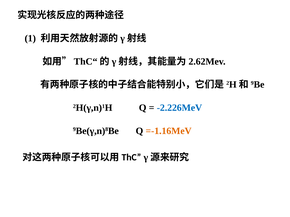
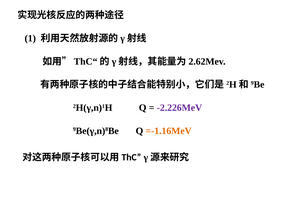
-2.226MeV colour: blue -> purple
